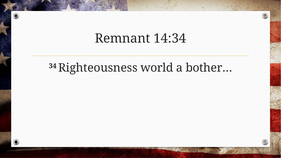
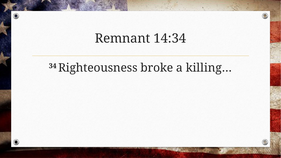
world: world -> broke
bother…: bother… -> killing…
